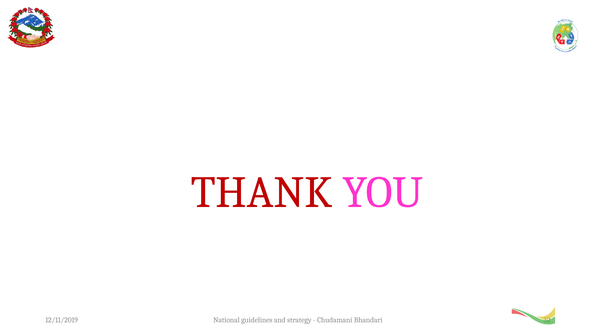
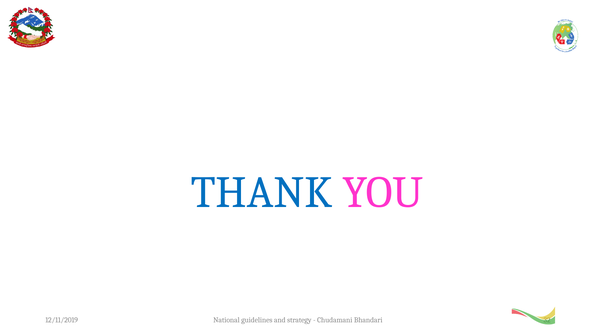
THANK colour: red -> blue
